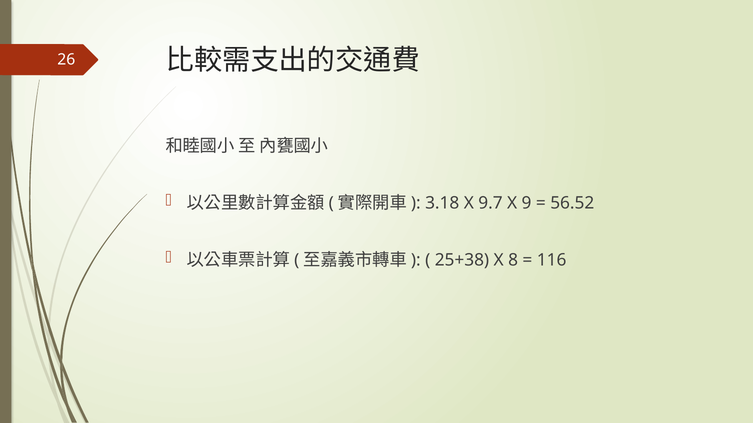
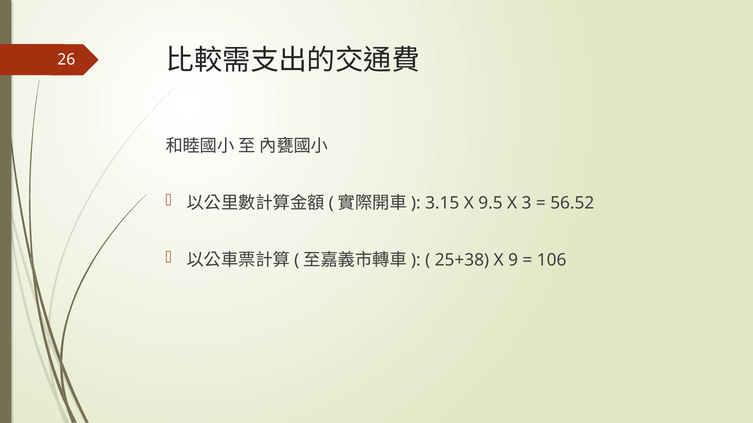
3.18: 3.18 -> 3.15
9.7: 9.7 -> 9.5
9: 9 -> 3
8: 8 -> 9
116: 116 -> 106
